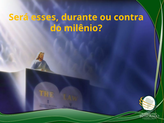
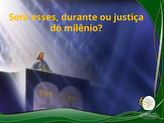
contra: contra -> justiça
